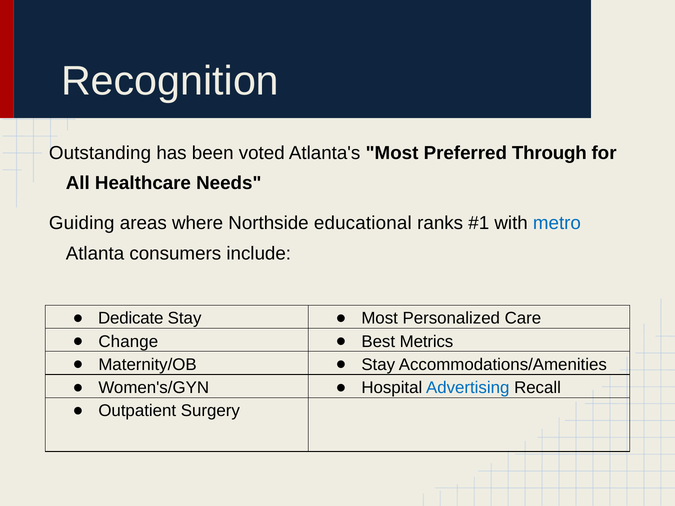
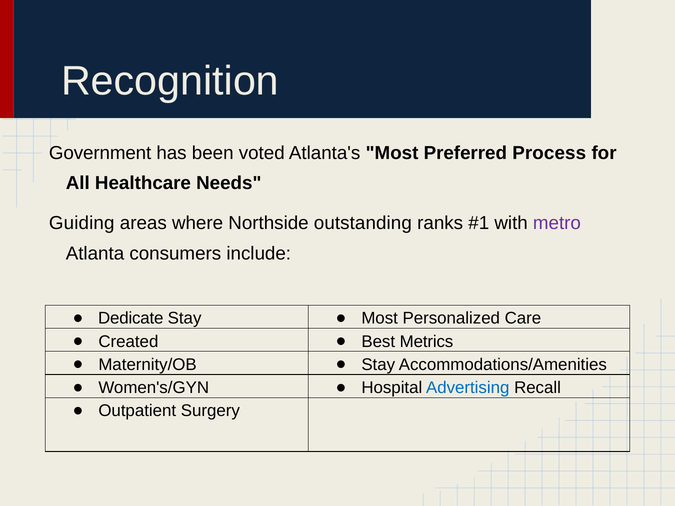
Outstanding: Outstanding -> Government
Through: Through -> Process
educational: educational -> outstanding
metro colour: blue -> purple
Change: Change -> Created
